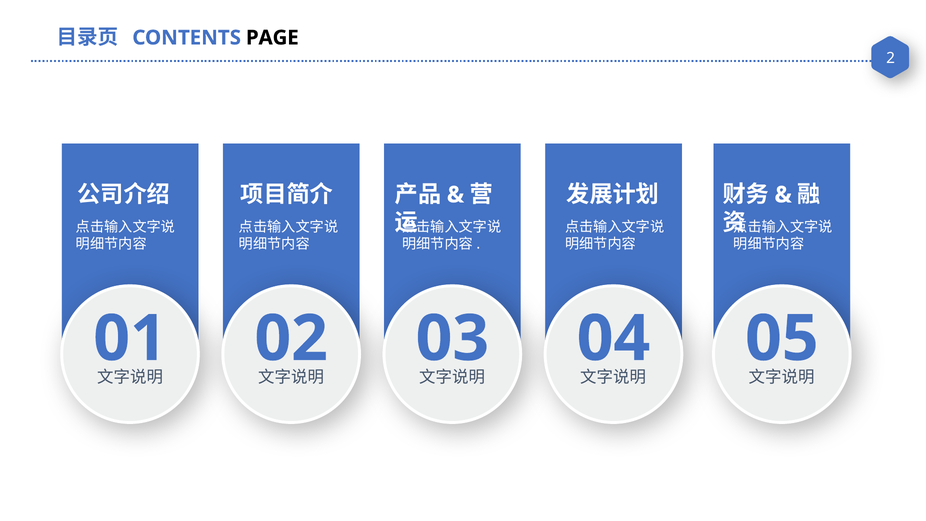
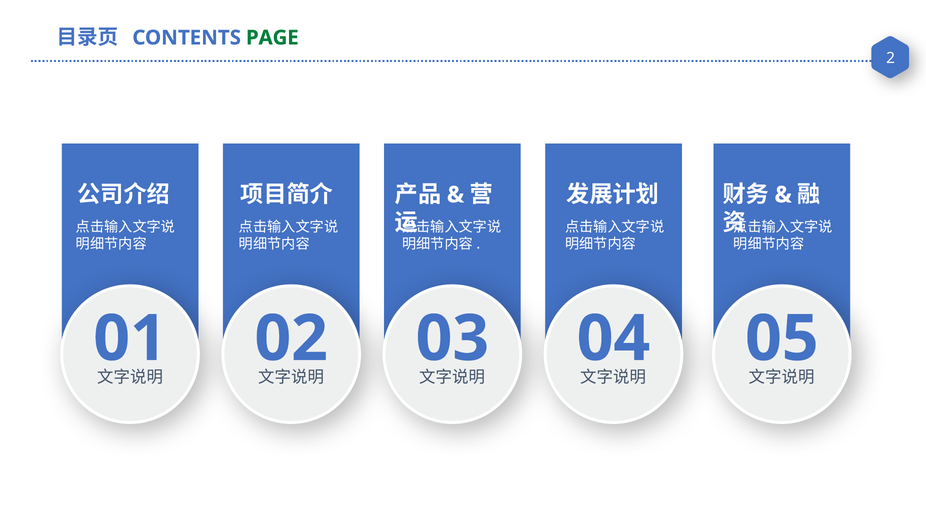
PAGE colour: black -> green
